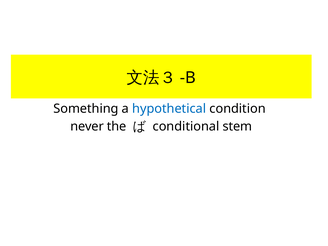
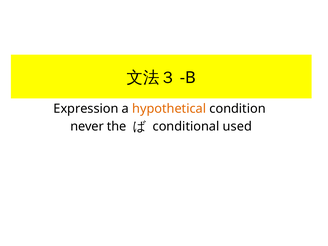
Something: Something -> Expression
hypothetical colour: blue -> orange
stem: stem -> used
